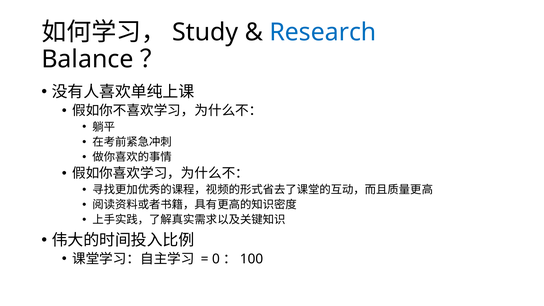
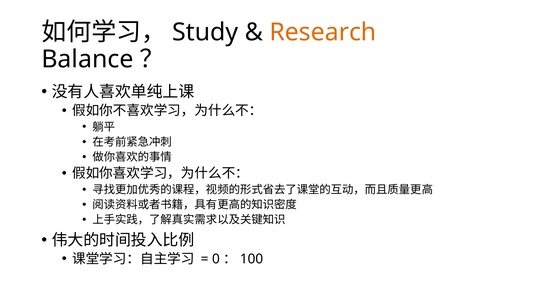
Research colour: blue -> orange
